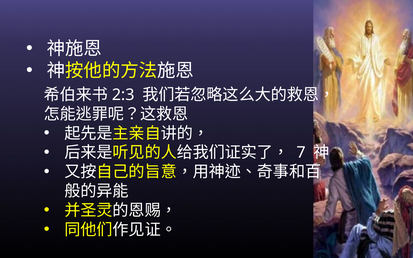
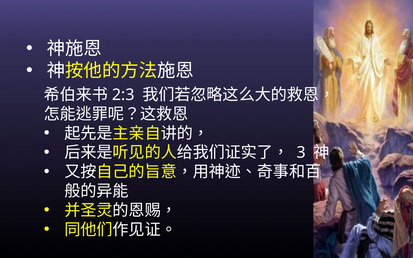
7: 7 -> 3
